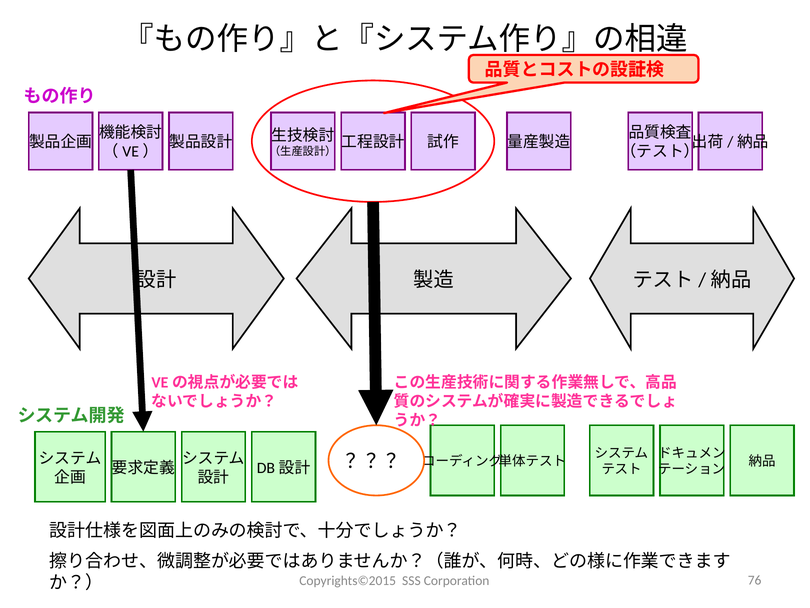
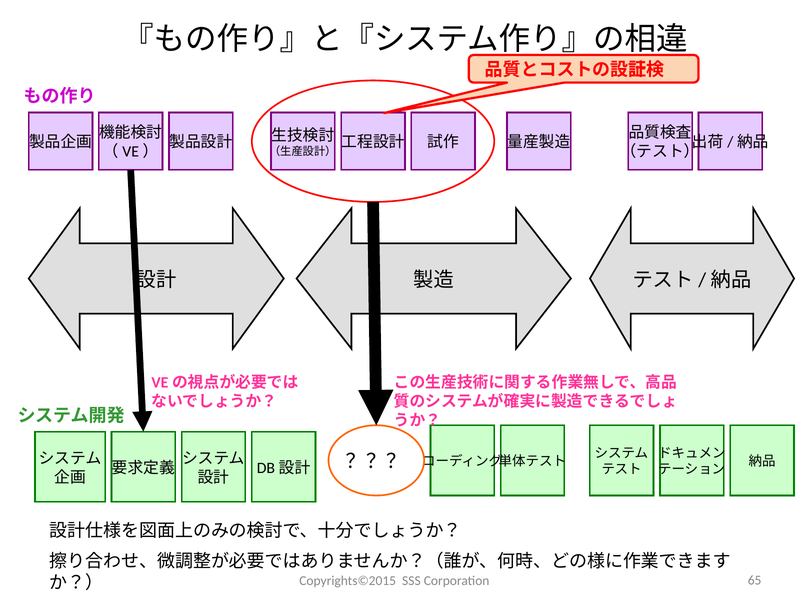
76: 76 -> 65
